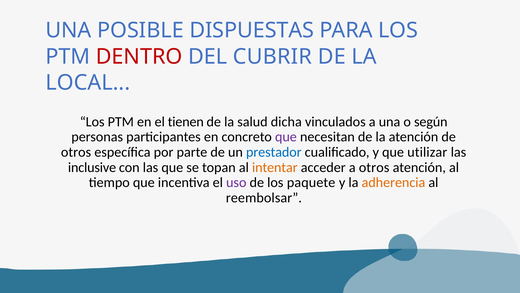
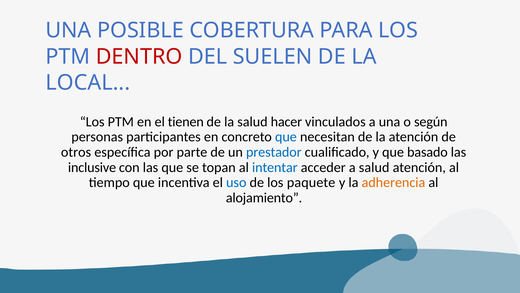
DISPUESTAS: DISPUESTAS -> COBERTURA
CUBRIR: CUBRIR -> SUELEN
dicha: dicha -> hacer
que at (286, 137) colour: purple -> blue
utilizar: utilizar -> basado
intentar colour: orange -> blue
a otros: otros -> salud
uso colour: purple -> blue
reembolsar: reembolsar -> alojamiento
